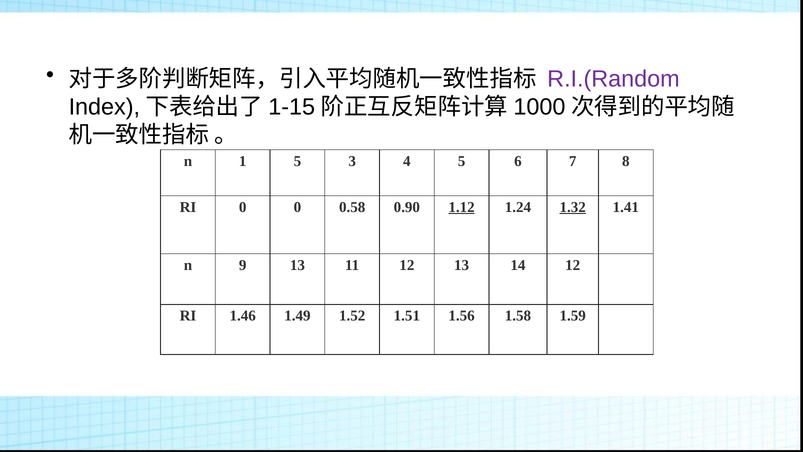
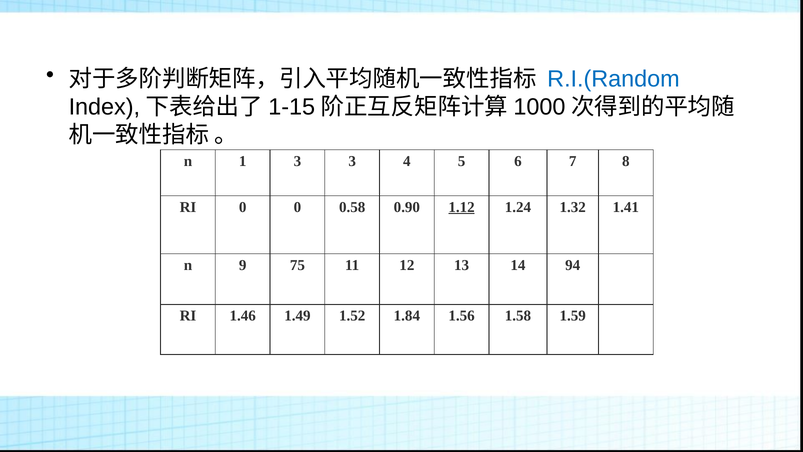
R.I.(Random colour: purple -> blue
1 5: 5 -> 3
1.32 underline: present -> none
9 13: 13 -> 75
14 12: 12 -> 94
1.51: 1.51 -> 1.84
